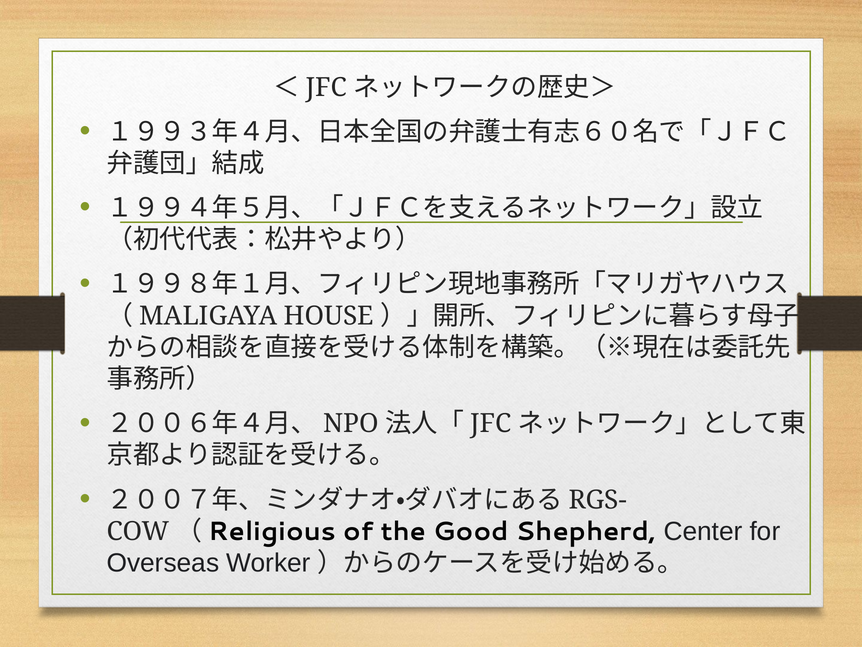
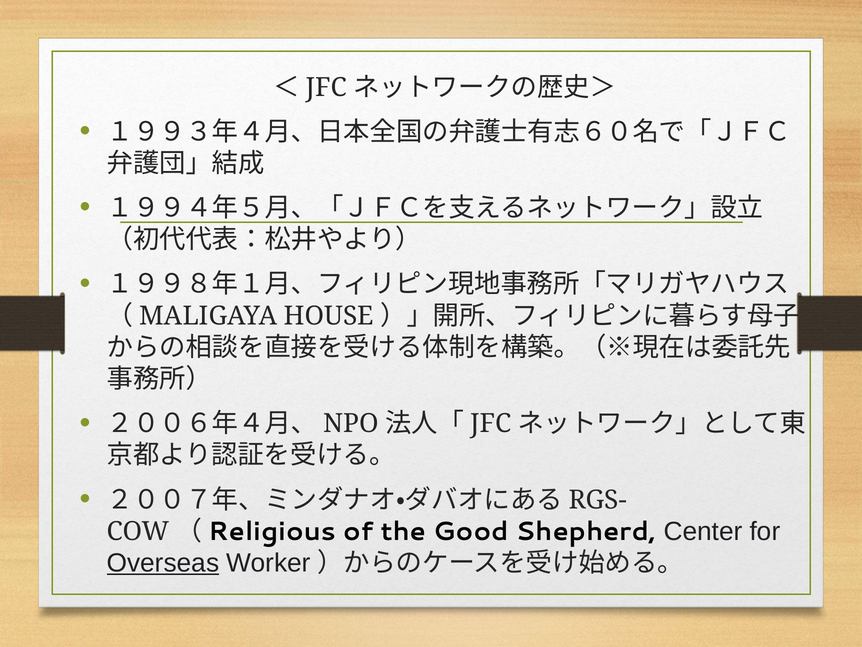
Overseas underline: none -> present
